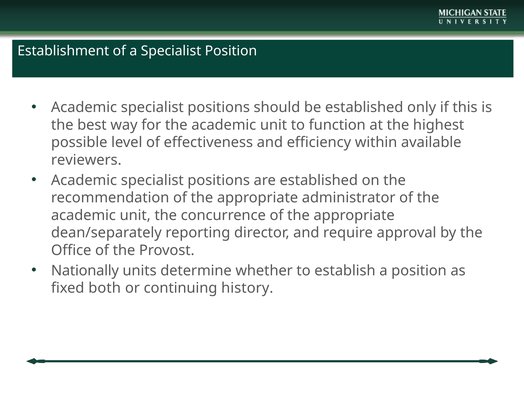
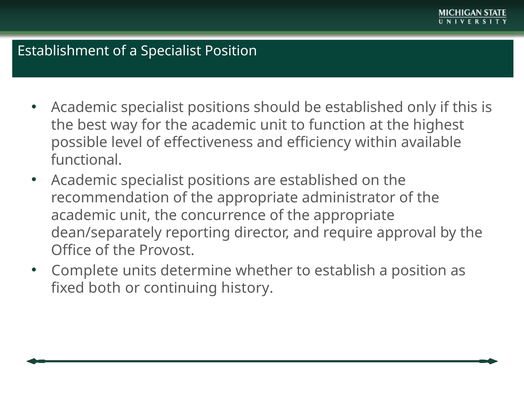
reviewers: reviewers -> functional
Nationally: Nationally -> Complete
